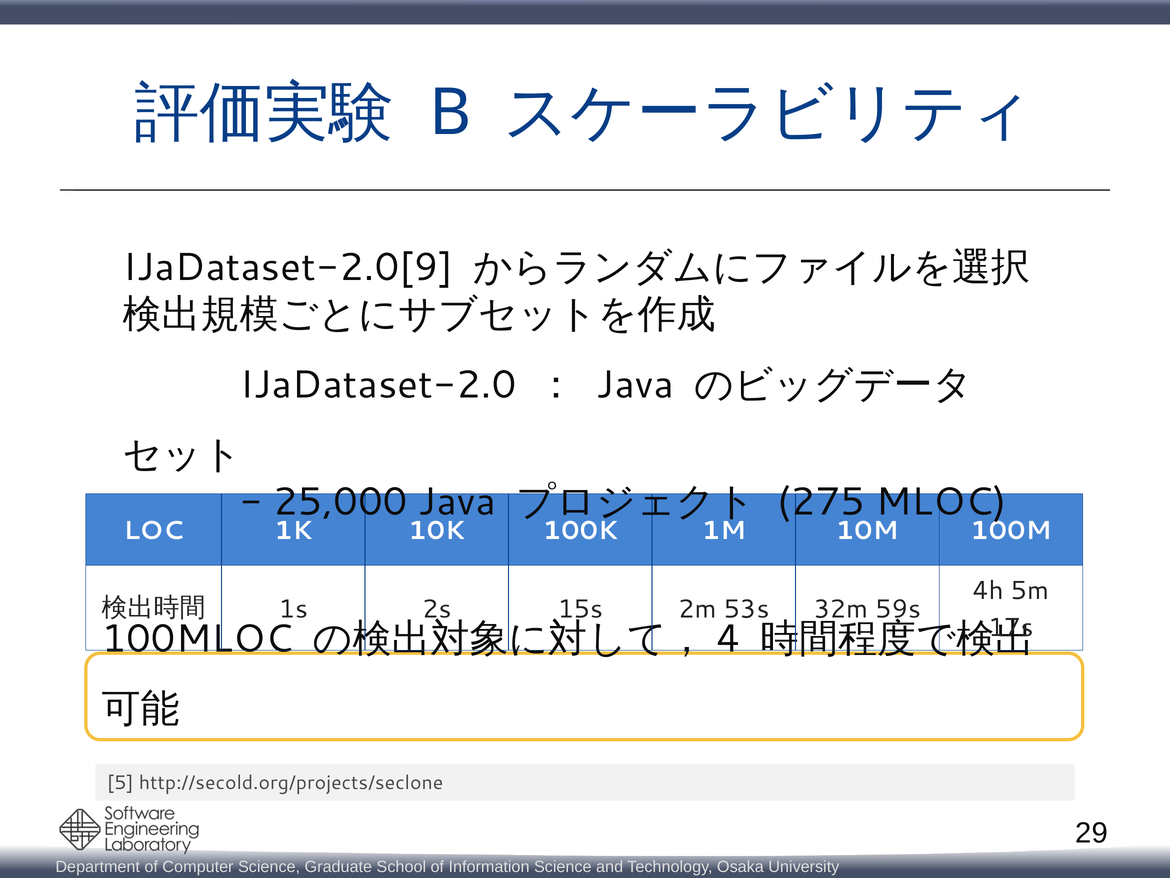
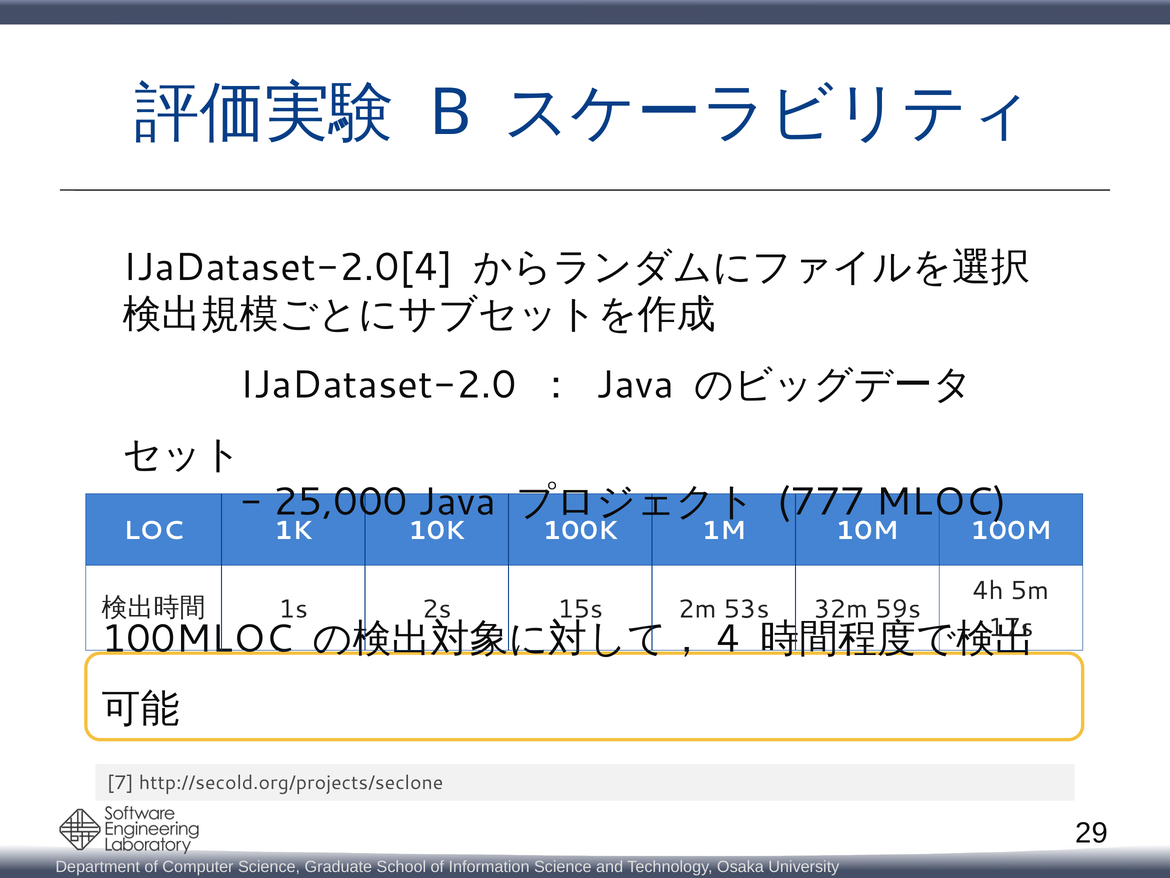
IJaDataset-2.0[9: IJaDataset-2.0[9 -> IJaDataset-2.0[4
275: 275 -> 777
5: 5 -> 7
